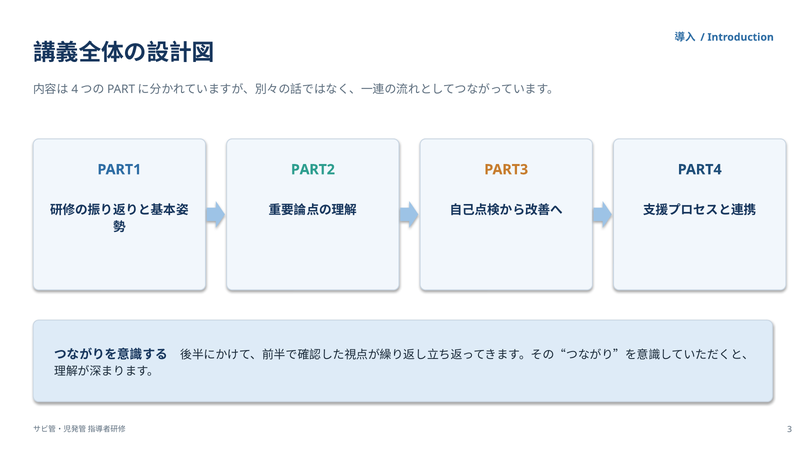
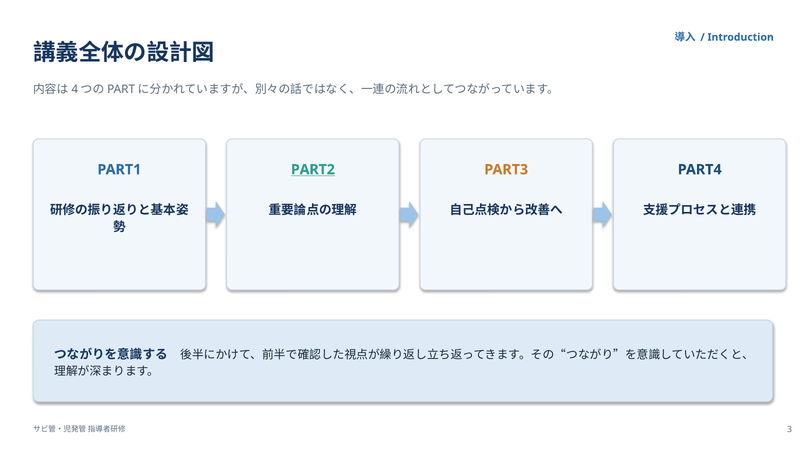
PART2 underline: none -> present
